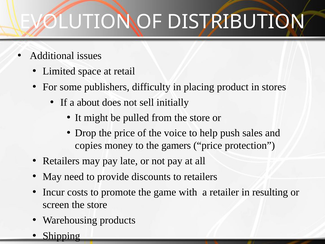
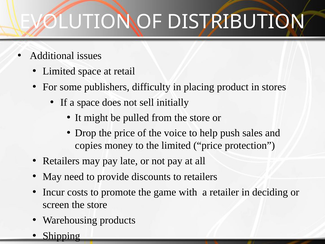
a about: about -> space
the gamers: gamers -> limited
resulting: resulting -> deciding
